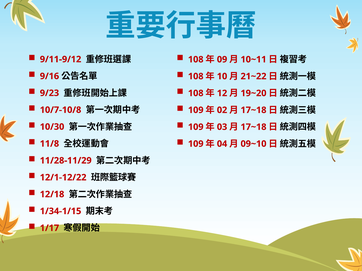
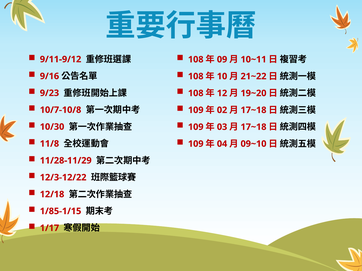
12/1-12/22: 12/1-12/22 -> 12/3-12/22
1/34-1/15: 1/34-1/15 -> 1/85-1/15
